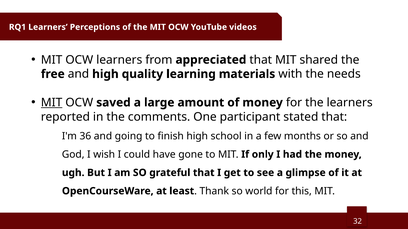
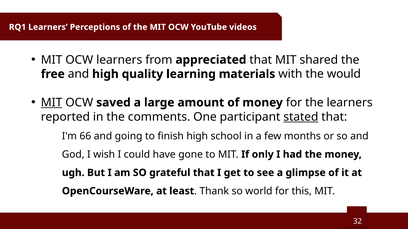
needs: needs -> would
stated underline: none -> present
36: 36 -> 66
